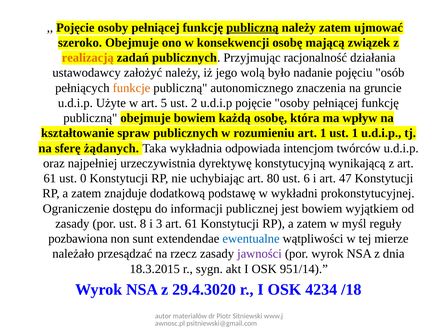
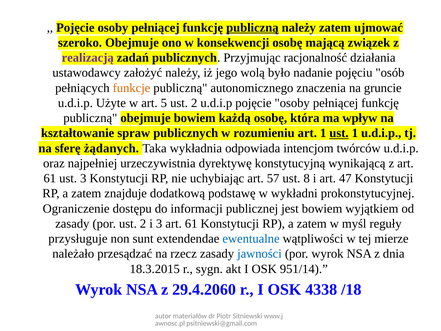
realizacją colour: orange -> purple
ust at (339, 133) underline: none -> present
ust 0: 0 -> 3
80: 80 -> 57
6: 6 -> 8
por ust 8: 8 -> 2
pozbawiona: pozbawiona -> przysługuje
jawności colour: purple -> blue
29.4.3020: 29.4.3020 -> 29.4.2060
4234: 4234 -> 4338
